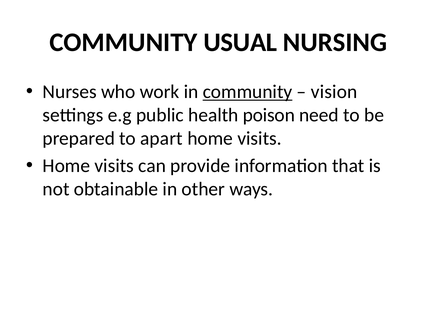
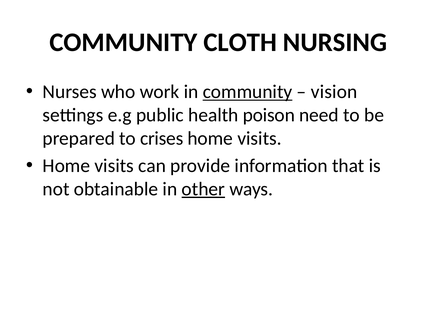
USUAL: USUAL -> CLOTH
apart: apart -> crises
other underline: none -> present
